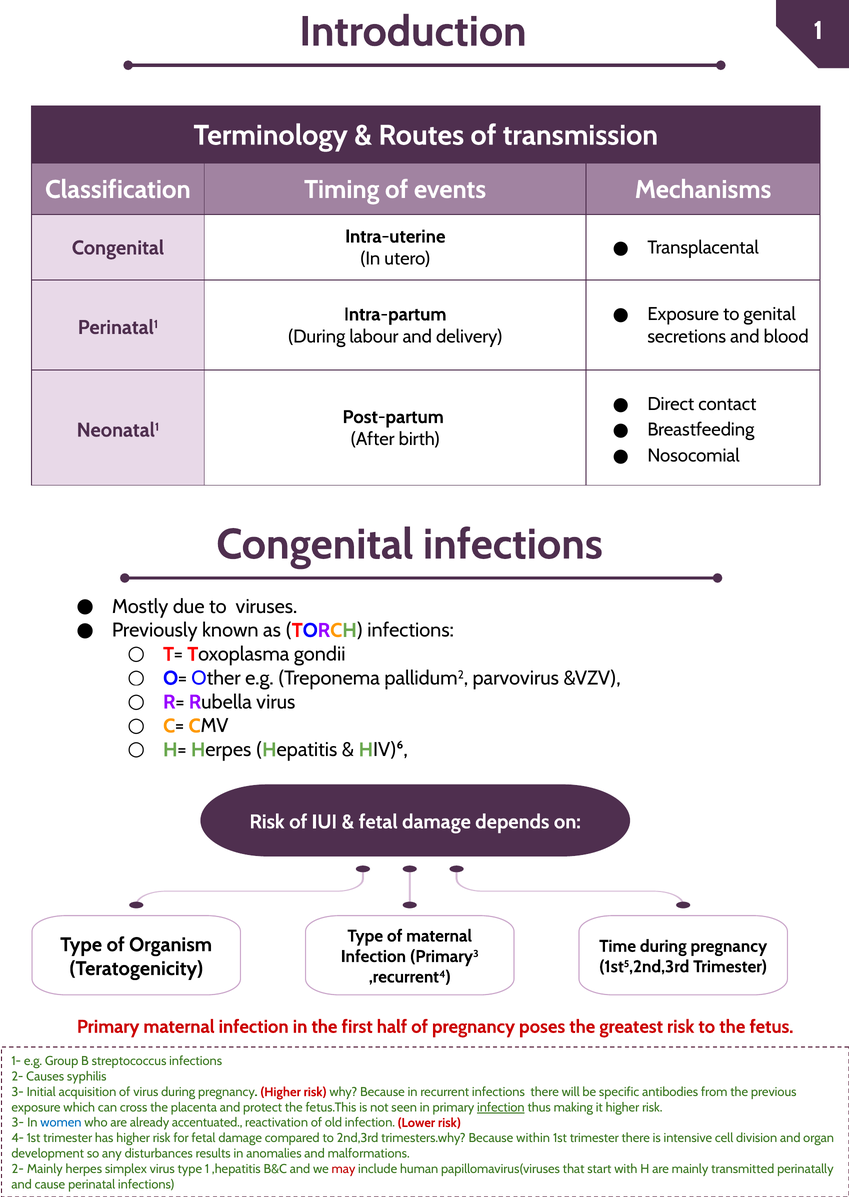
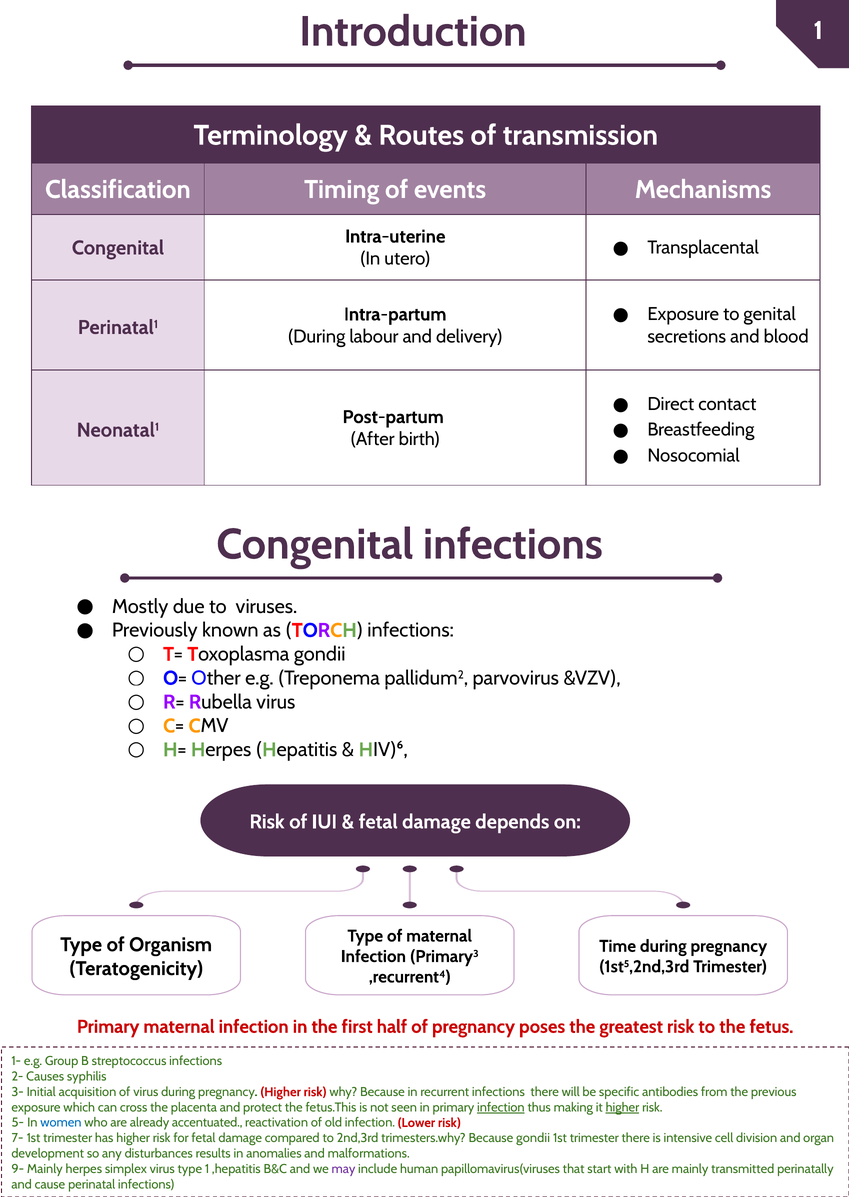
higher at (622, 1107) underline: none -> present
3- at (18, 1123): 3- -> 5-
4-: 4- -> 7-
Because within: within -> gondii
2- at (18, 1169): 2- -> 9-
may colour: red -> purple
